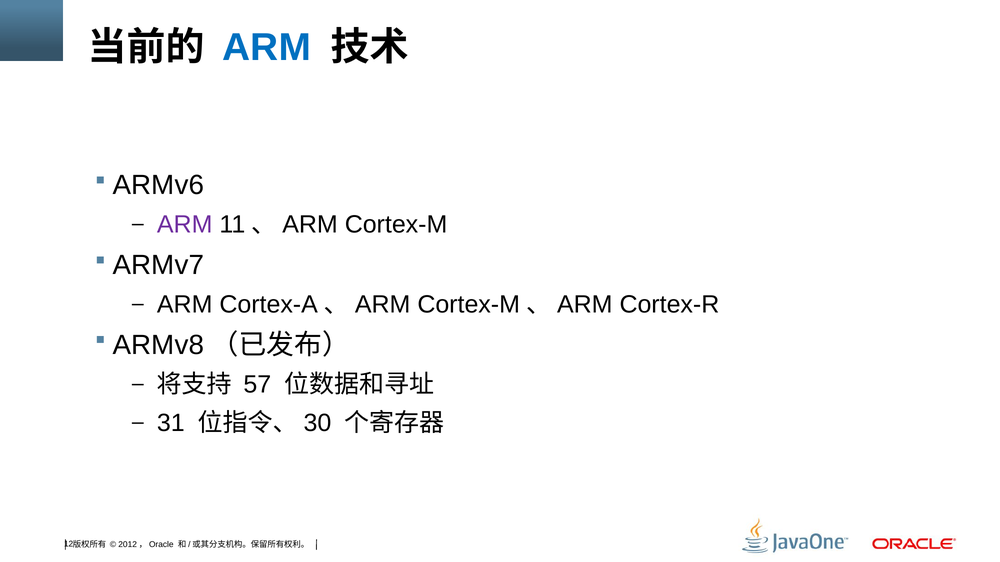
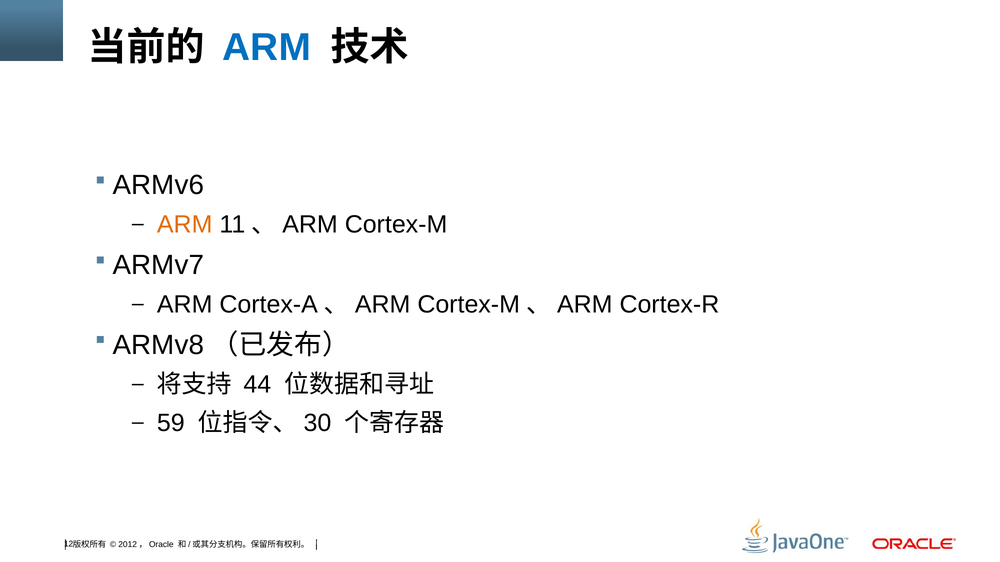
ARM at (185, 225) colour: purple -> orange
57: 57 -> 44
31: 31 -> 59
